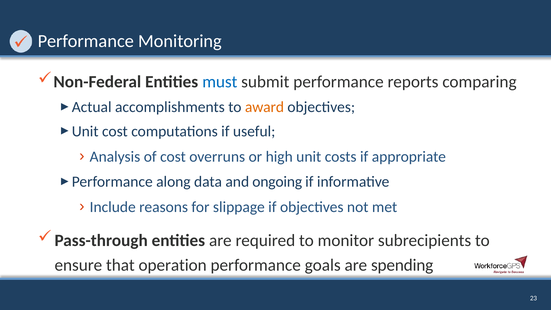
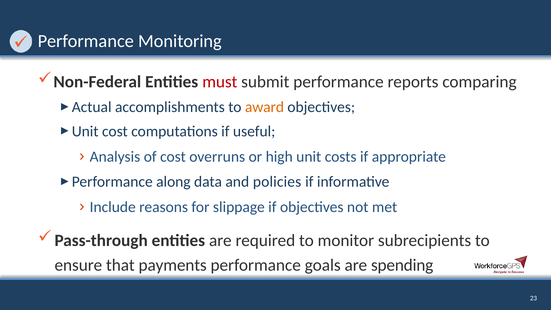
must colour: blue -> red
ongoing: ongoing -> policies
operation: operation -> payments
